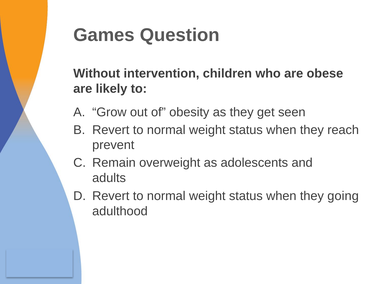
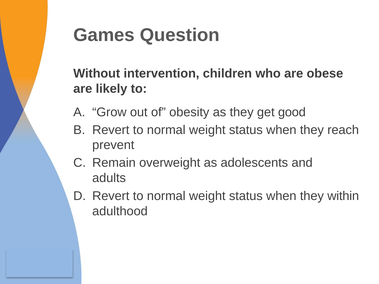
seen: seen -> good
going: going -> within
